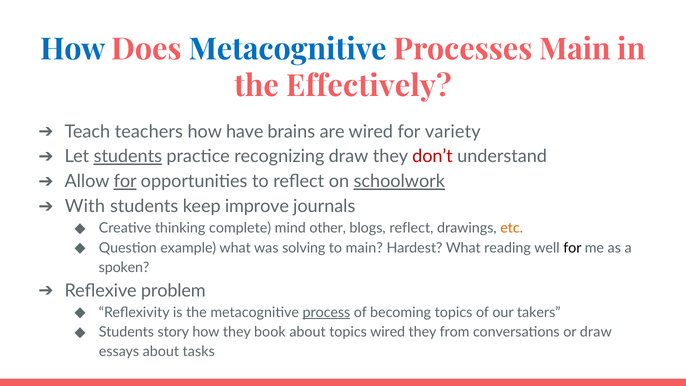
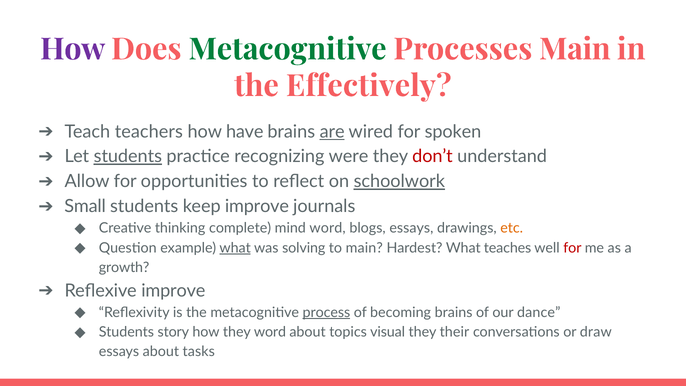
How at (73, 49) colour: blue -> purple
Metacognitive at (288, 49) colour: blue -> green
are underline: none -> present
variety: variety -> spoken
recognizing draw: draw -> were
for at (125, 181) underline: present -> none
With: With -> Small
mind other: other -> word
blogs reflect: reflect -> essays
what at (235, 248) underline: none -> present
reading: reading -> teaches
for at (572, 248) colour: black -> red
spoken: spoken -> growth
Reflexive problem: problem -> improve
becoming topics: topics -> brains
takers: takers -> dance
they book: book -> word
topics wired: wired -> visual
from: from -> their
